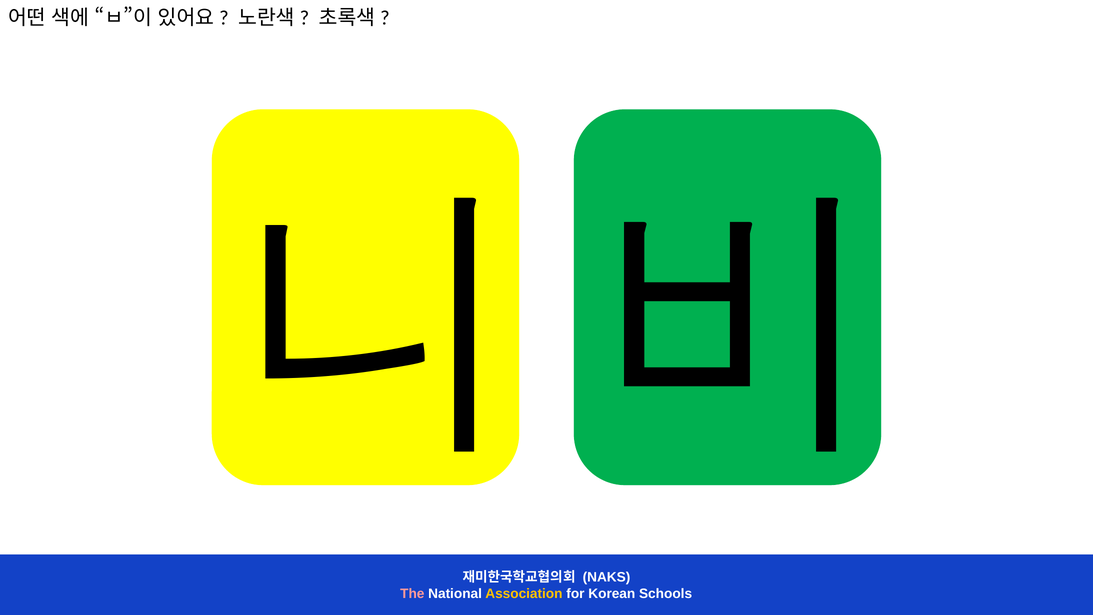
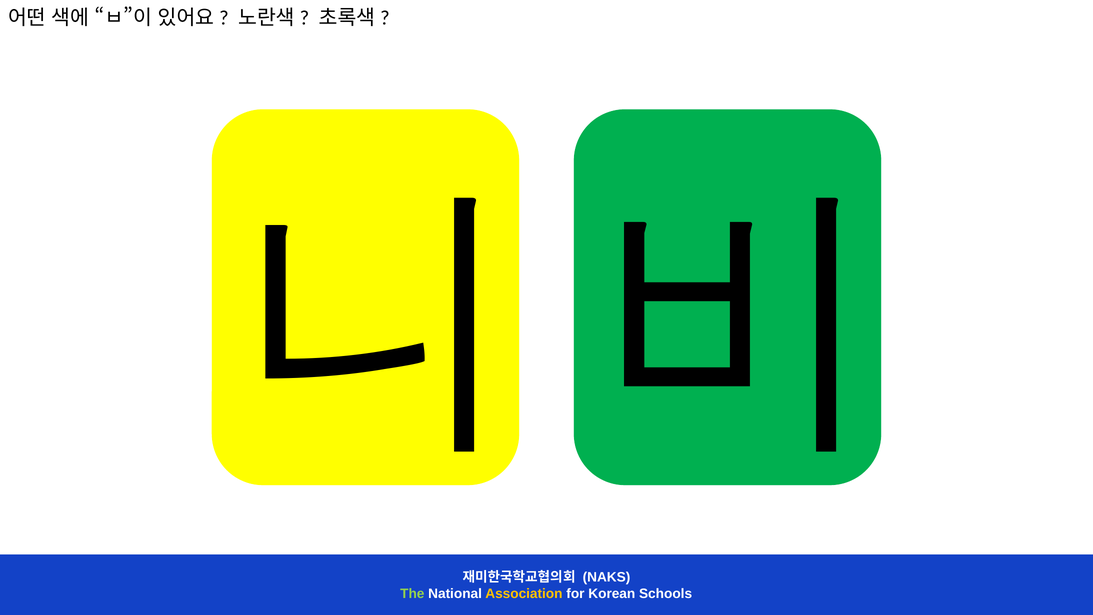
The colour: pink -> light green
